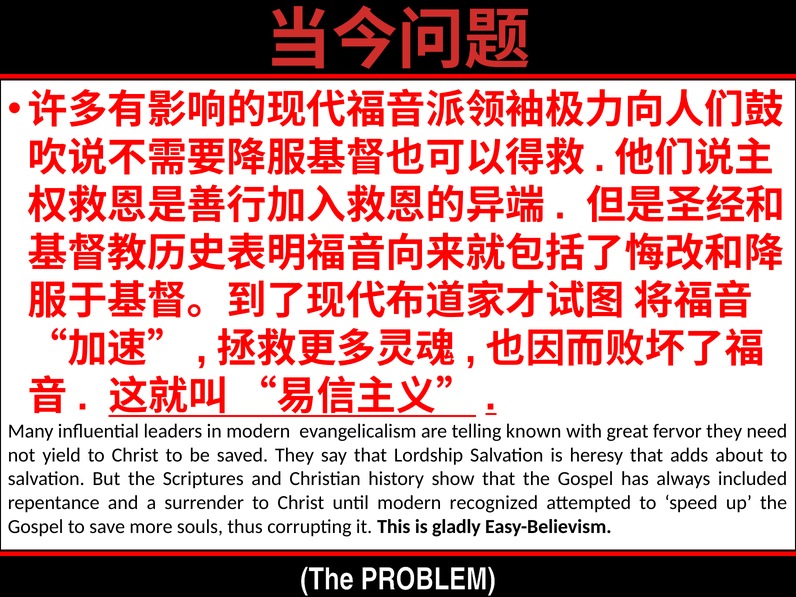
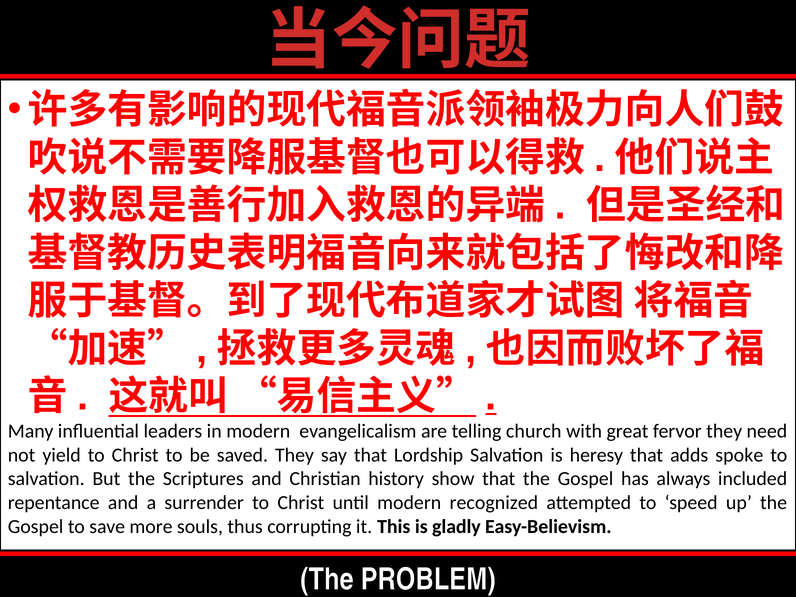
known: known -> church
about: about -> spoke
